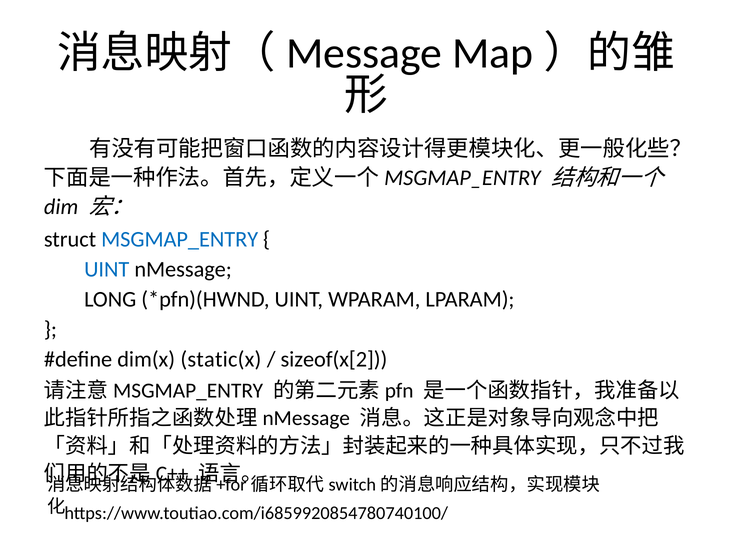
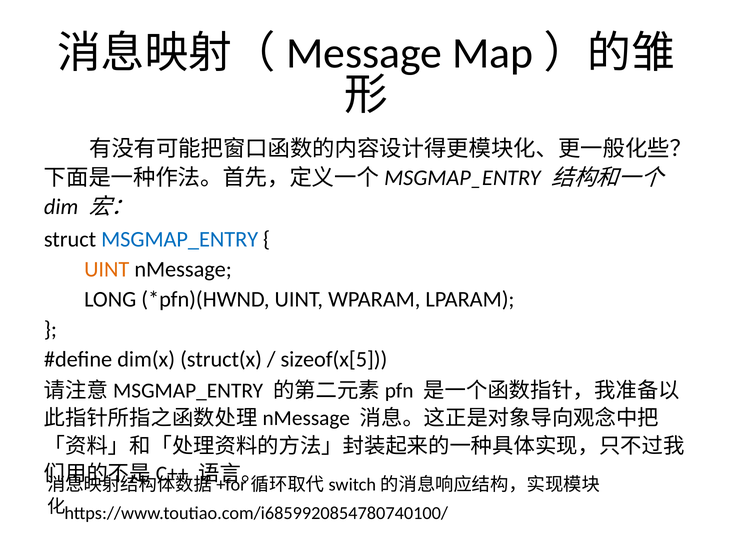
UINT at (107, 269) colour: blue -> orange
static(x: static(x -> struct(x
sizeof(x[2: sizeof(x[2 -> sizeof(x[5
